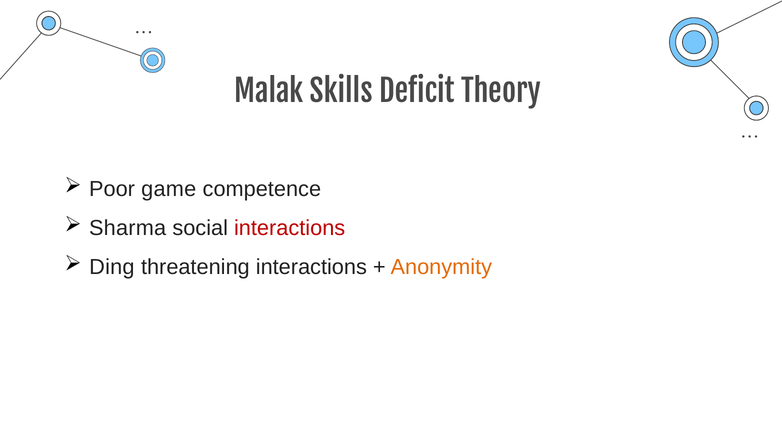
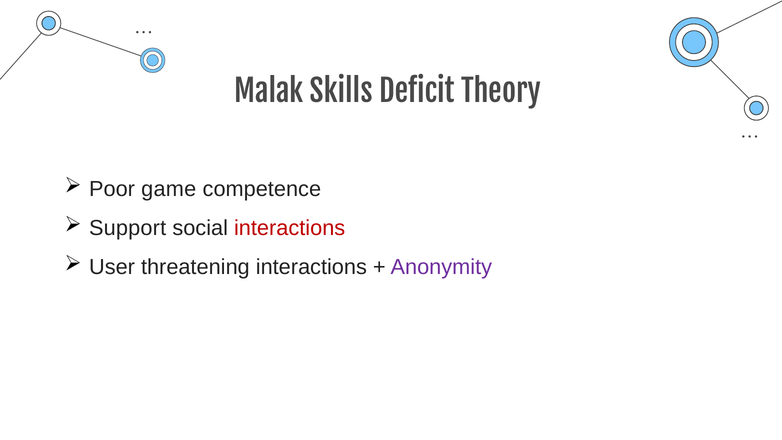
Sharma: Sharma -> Support
Ding: Ding -> User
Anonymity colour: orange -> purple
